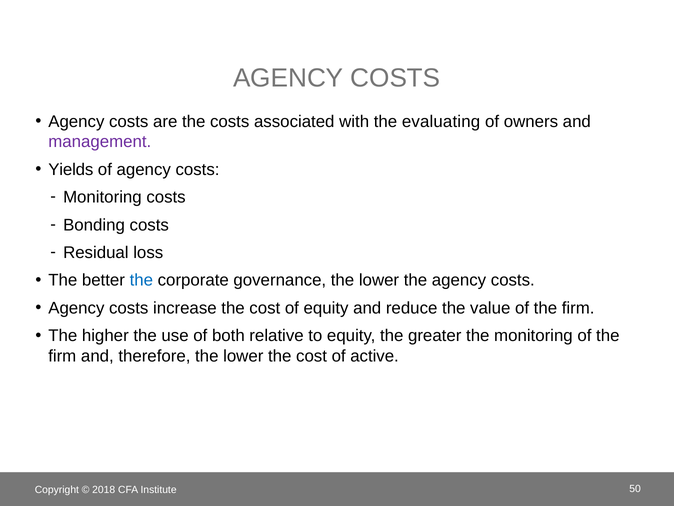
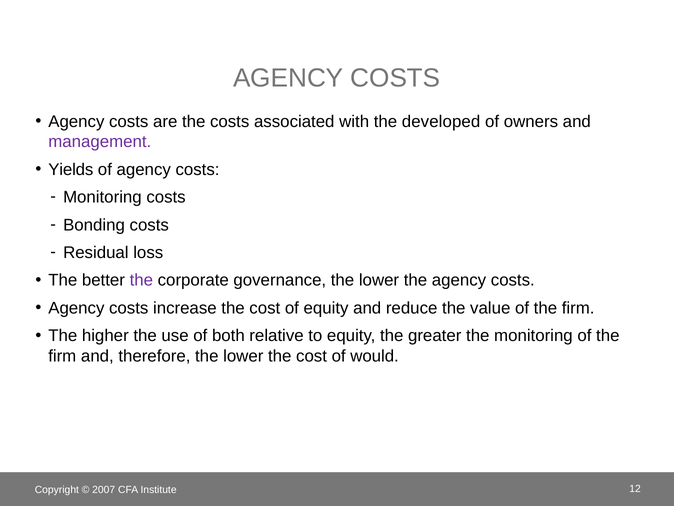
evaluating: evaluating -> developed
the at (141, 280) colour: blue -> purple
active: active -> would
2018: 2018 -> 2007
50: 50 -> 12
